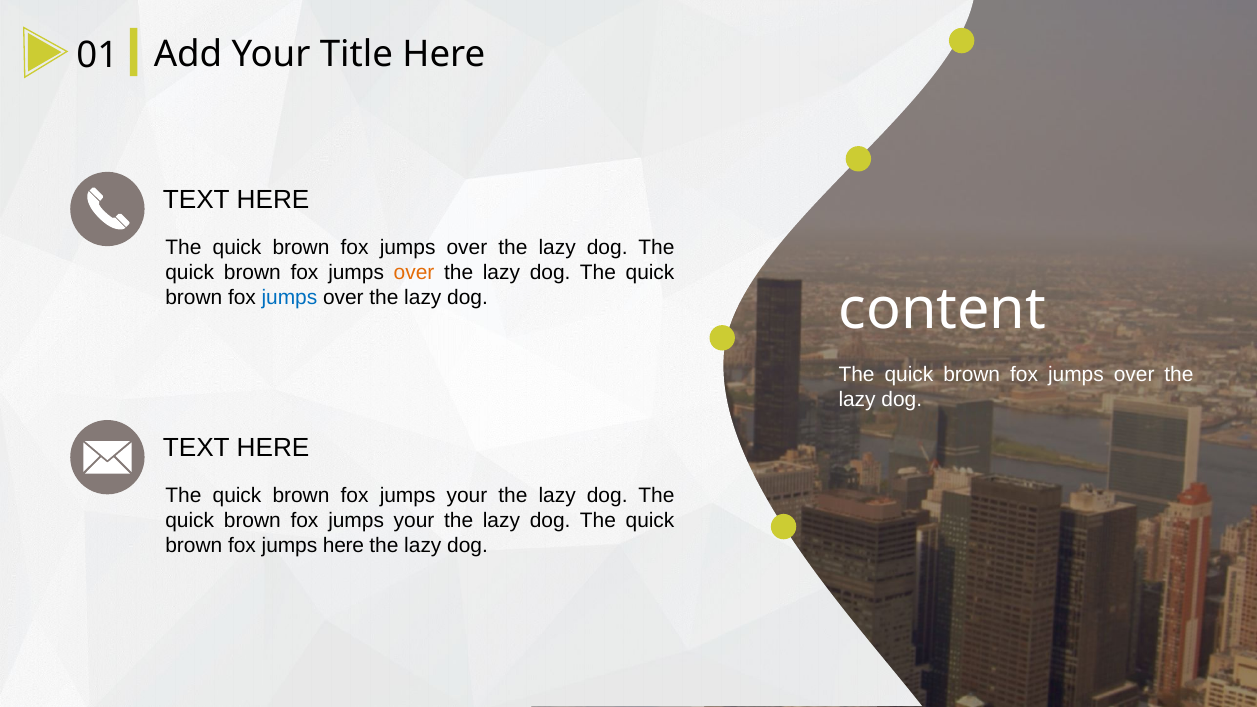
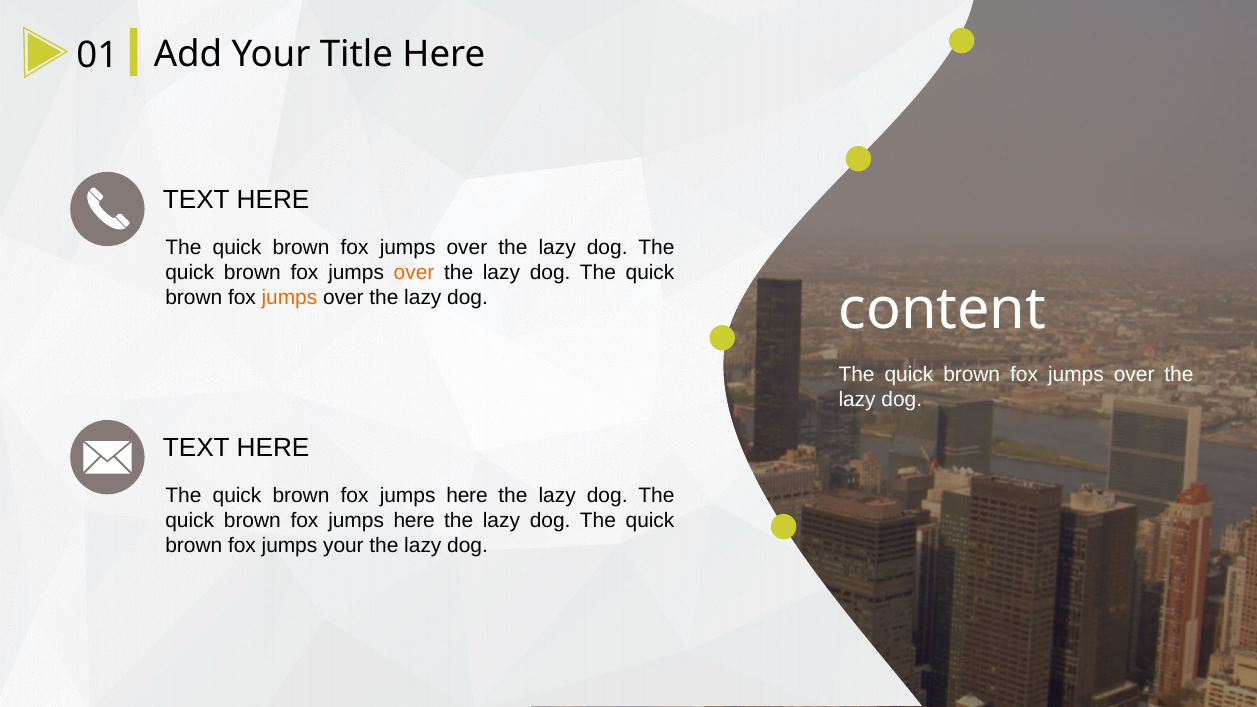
jumps at (289, 297) colour: blue -> orange
your at (467, 495): your -> here
your at (414, 520): your -> here
jumps here: here -> your
